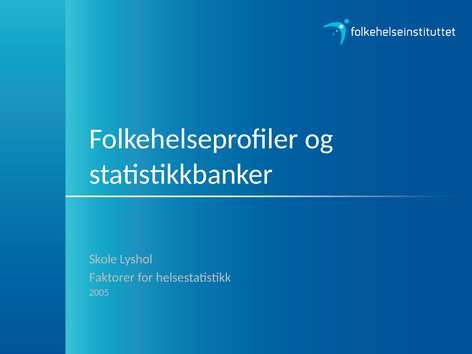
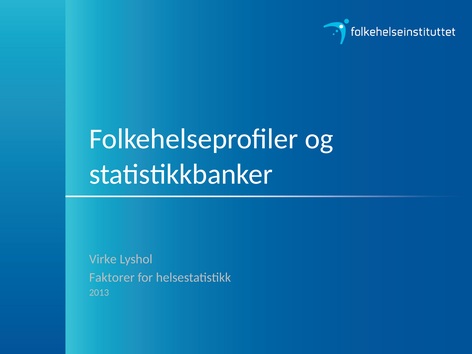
Skole: Skole -> Virke
2005: 2005 -> 2013
